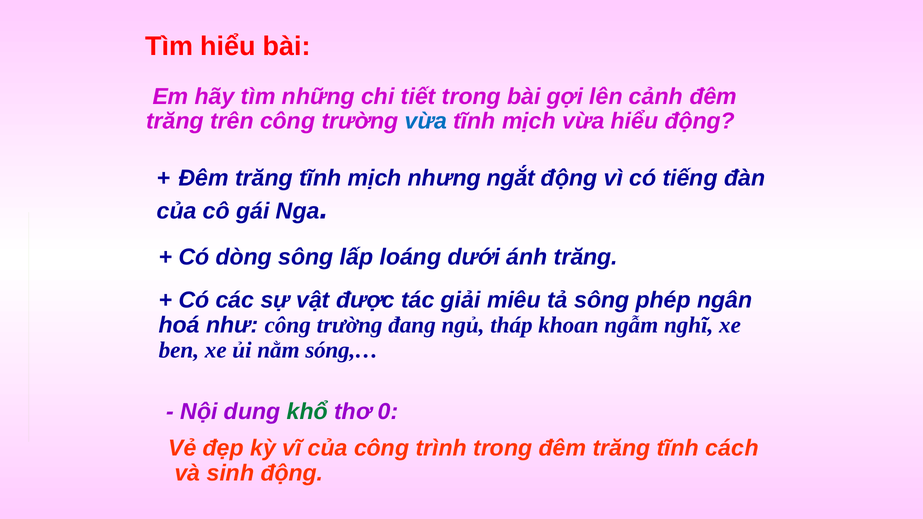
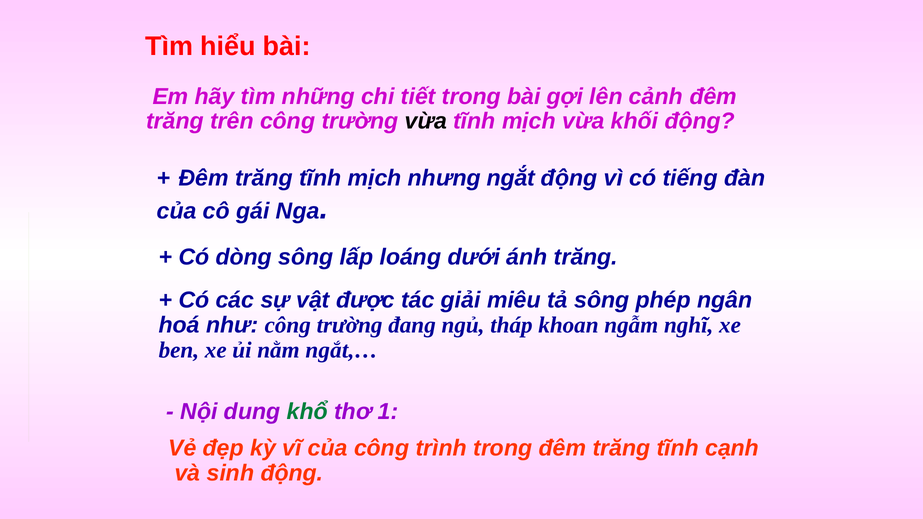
vừa at (426, 121) colour: blue -> black
vừa hiểu: hiểu -> khối
sóng,…: sóng,… -> ngắt,…
0: 0 -> 1
cách: cách -> cạnh
